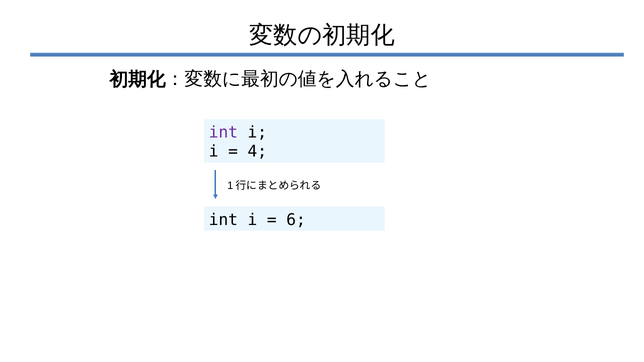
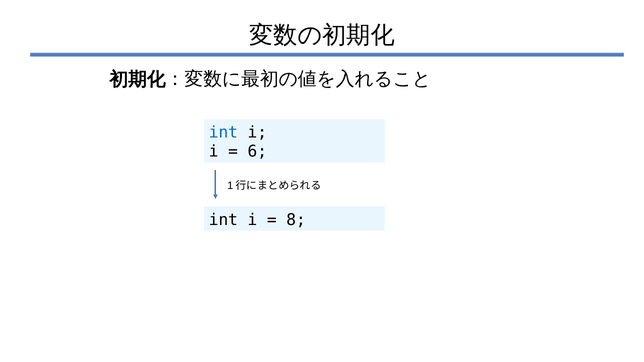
int at (223, 132) colour: purple -> blue
4: 4 -> 6
6: 6 -> 8
